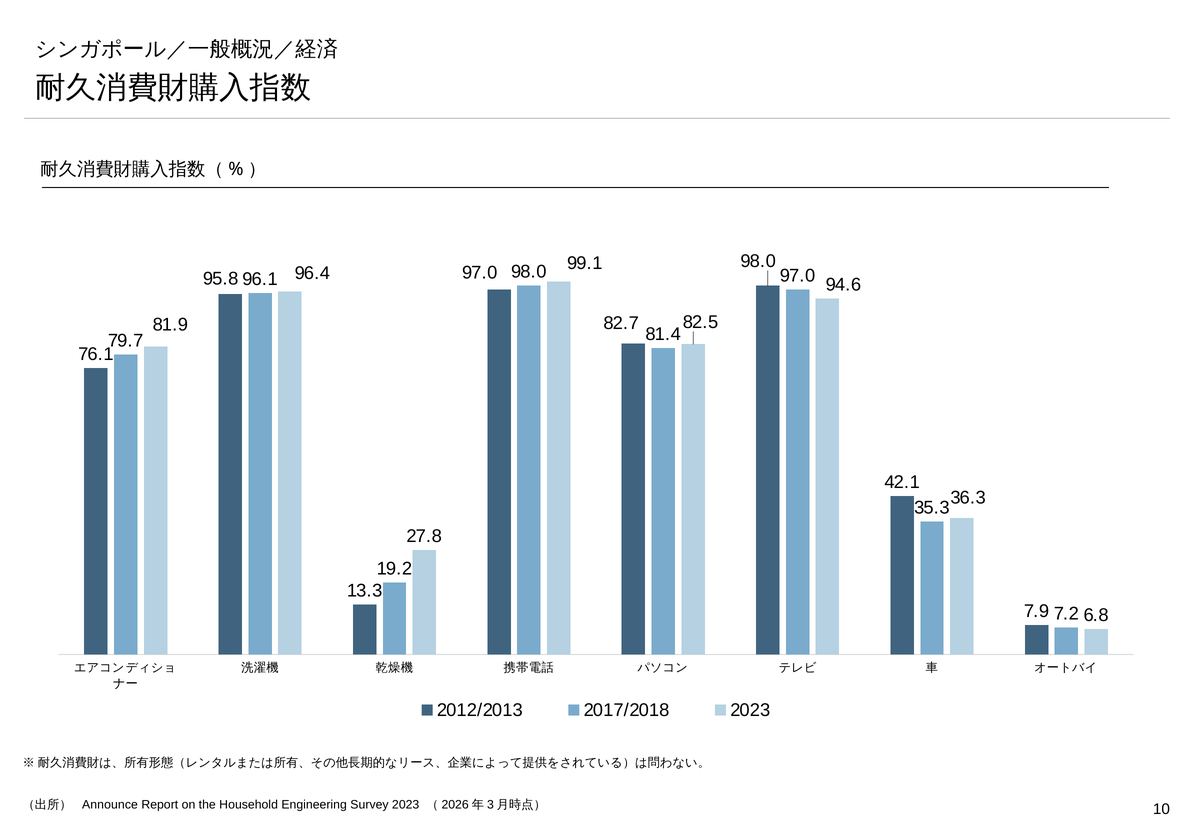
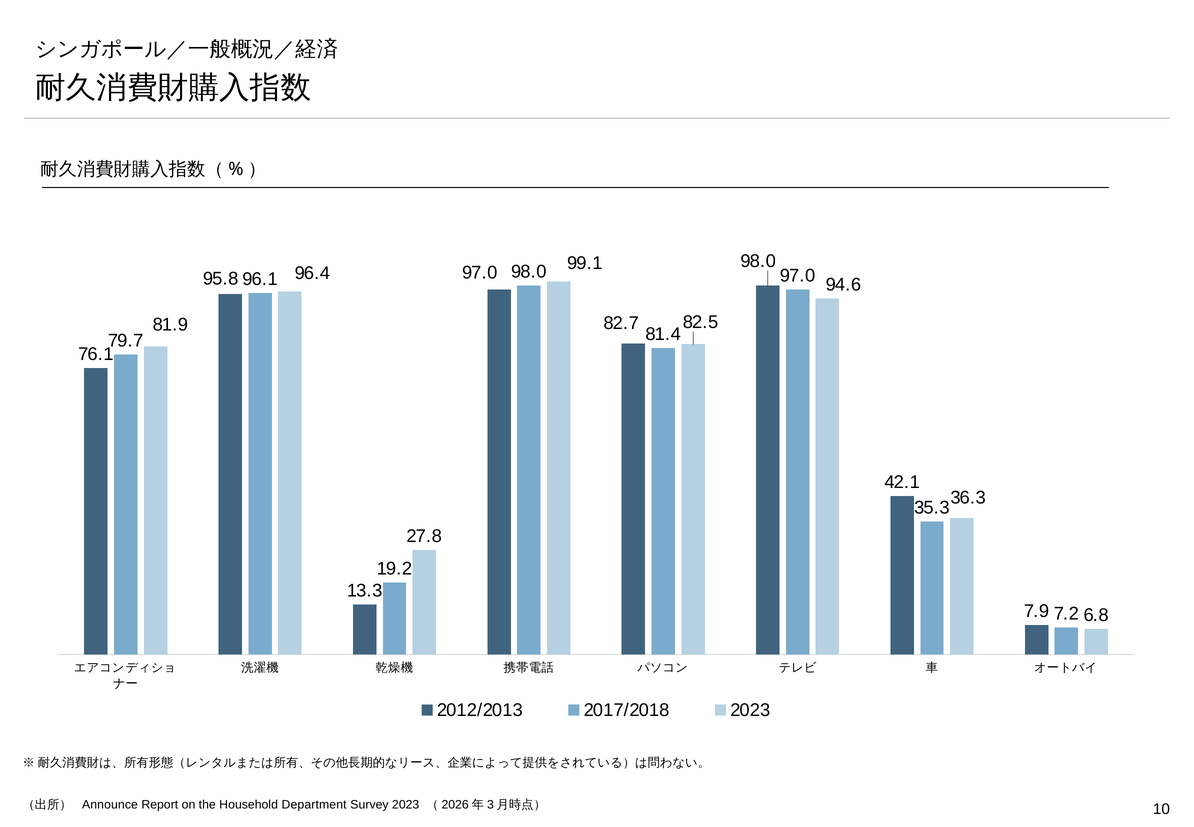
Engineering: Engineering -> Department
